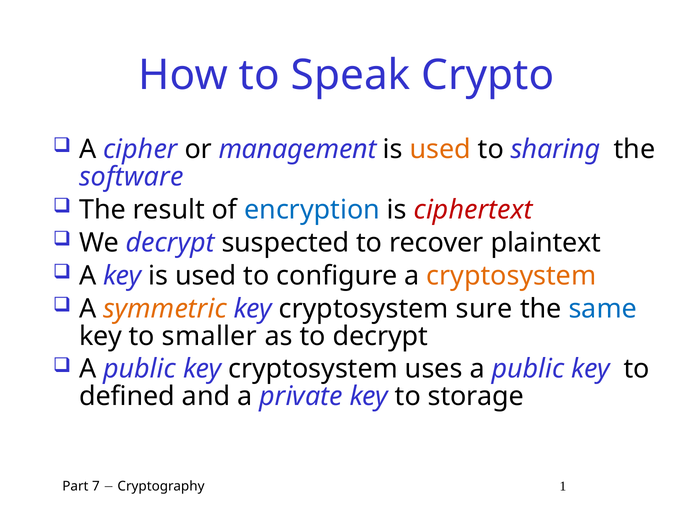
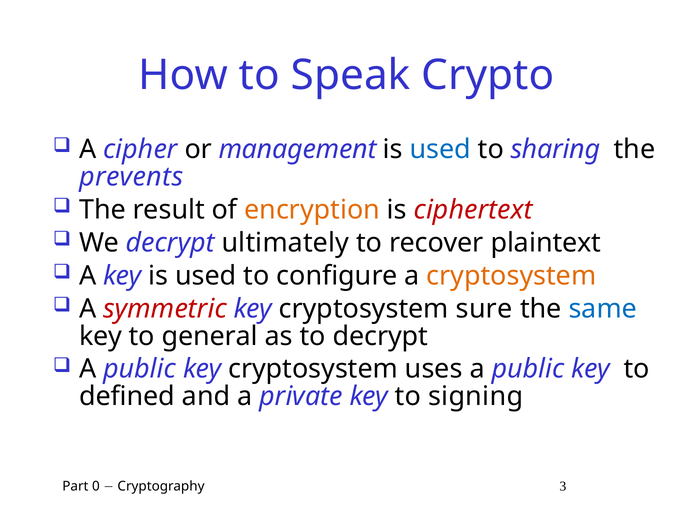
used at (440, 149) colour: orange -> blue
software: software -> prevents
encryption colour: blue -> orange
suspected: suspected -> ultimately
symmetric colour: orange -> red
smaller: smaller -> general
storage: storage -> signing
7: 7 -> 0
1: 1 -> 3
